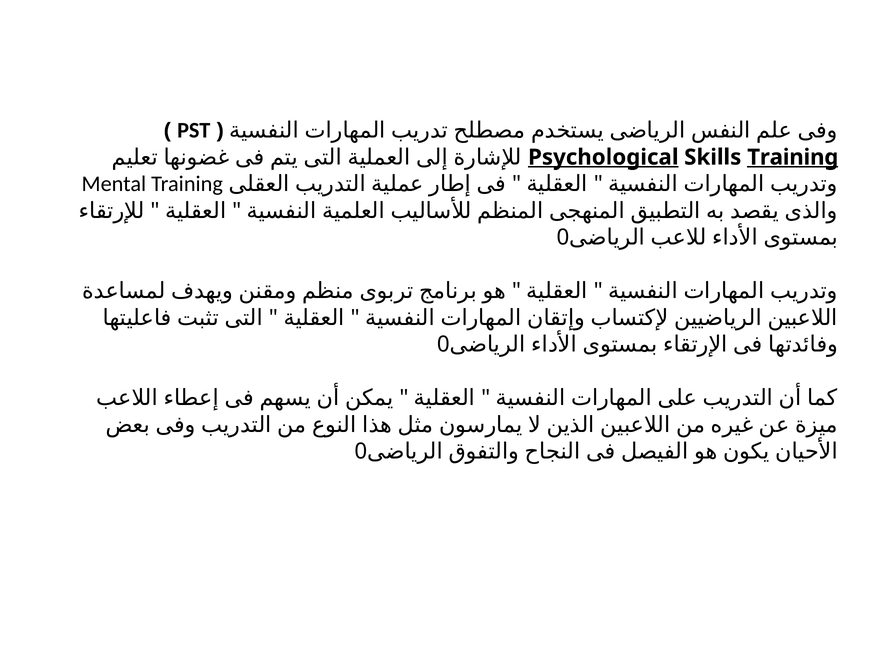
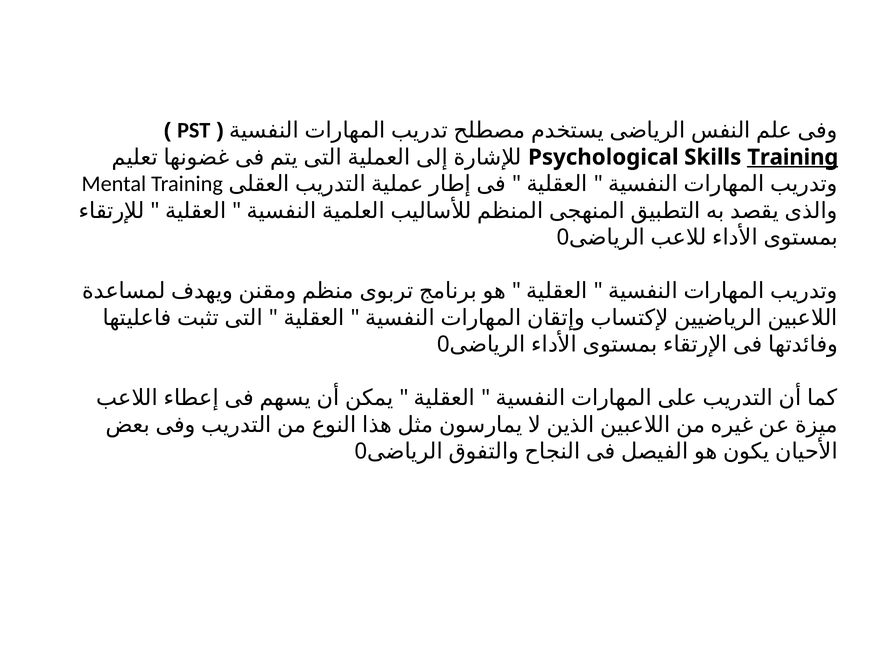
Psychological underline: present -> none
